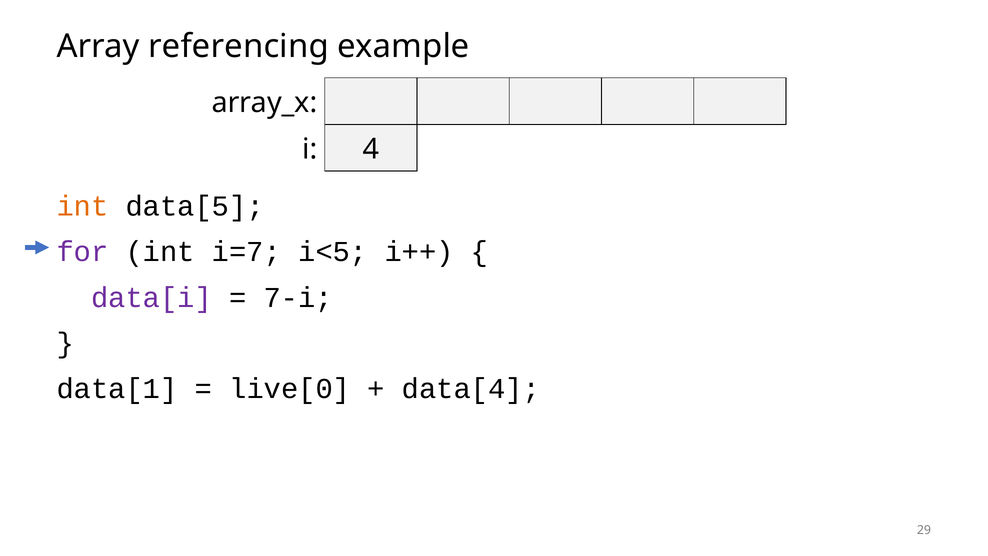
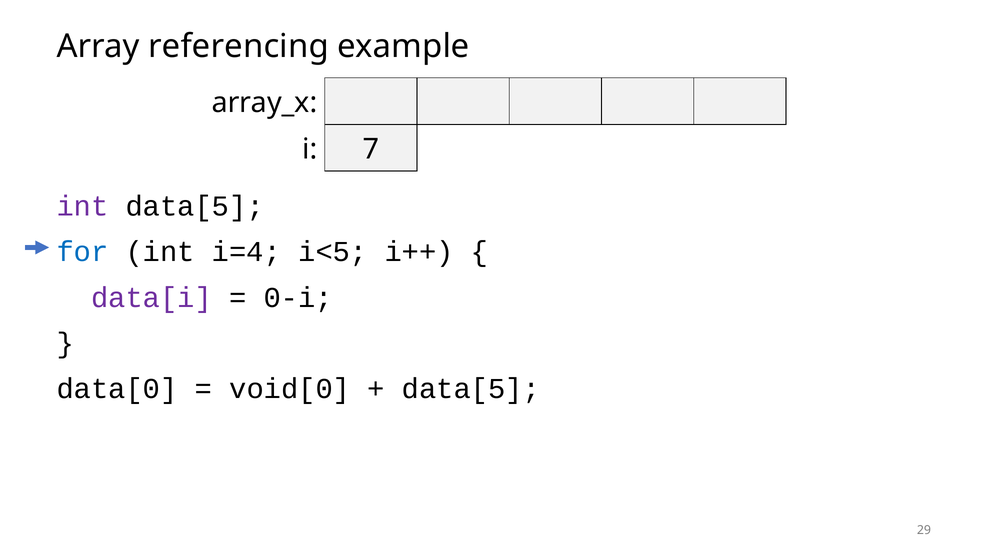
4: 4 -> 7
int at (83, 206) colour: orange -> purple
for colour: purple -> blue
i=7: i=7 -> i=4
7-i: 7-i -> 0-i
data[1: data[1 -> data[0
live[0: live[0 -> void[0
data[4 at (471, 388): data[4 -> data[5
